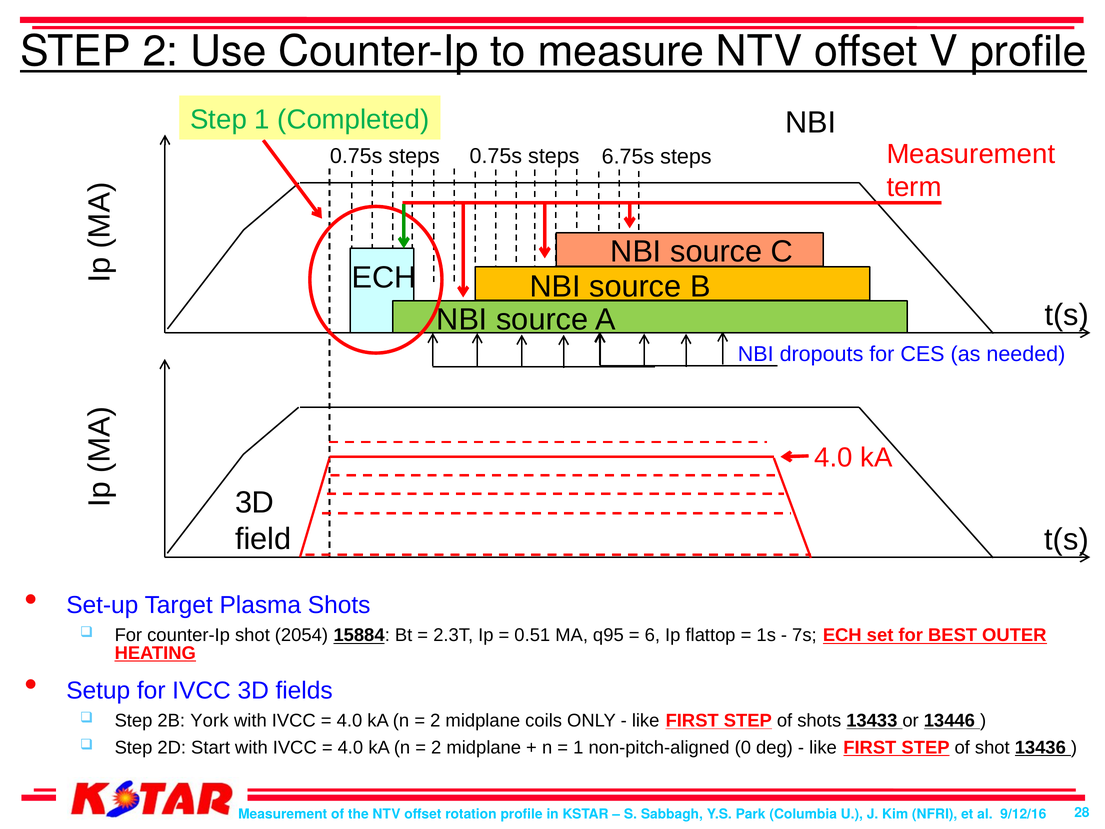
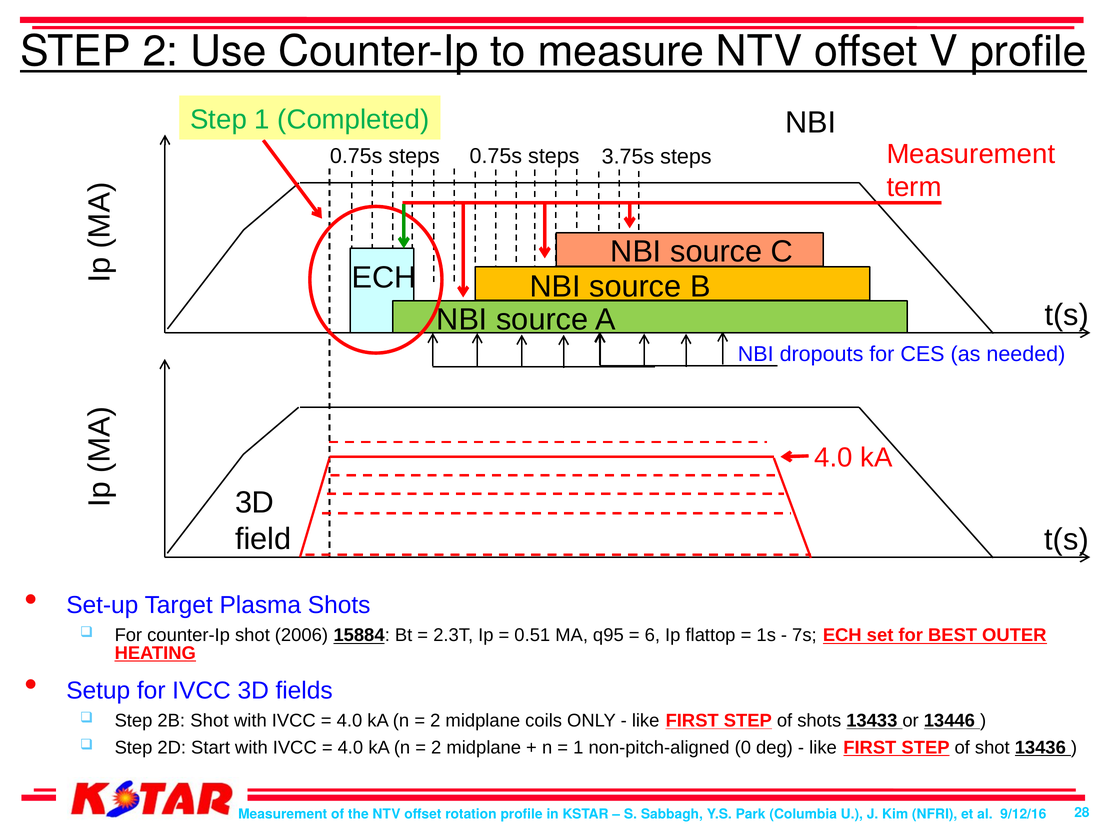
6.75s: 6.75s -> 3.75s
2054: 2054 -> 2006
2B York: York -> Shot
